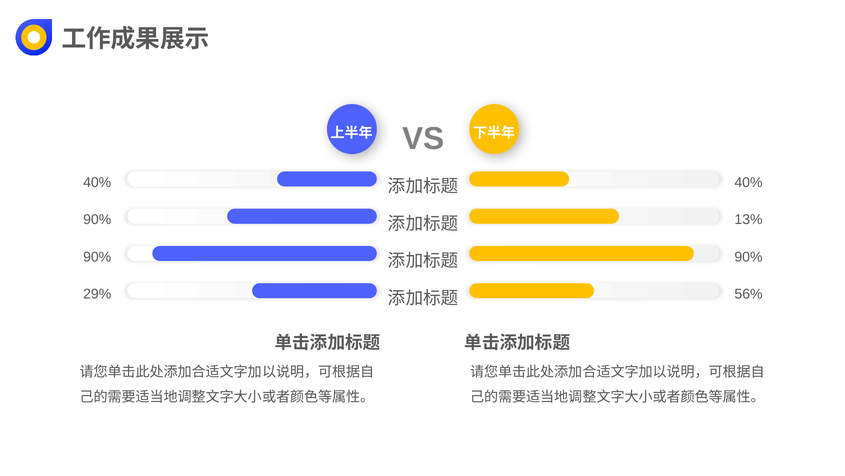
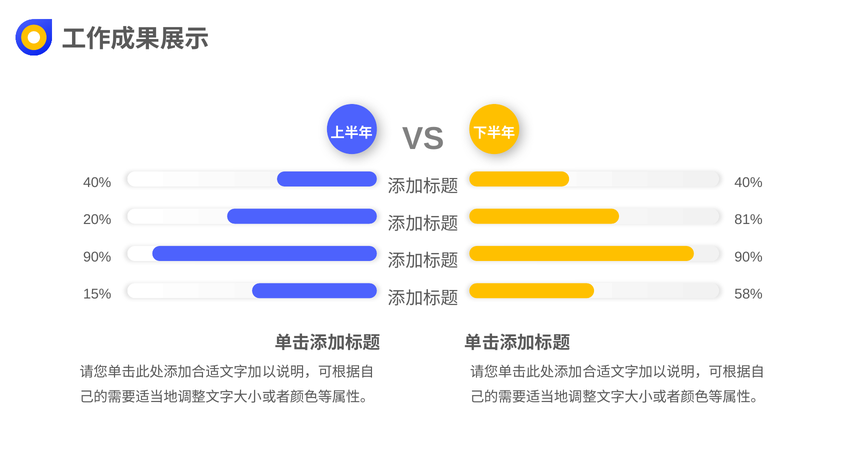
90% at (97, 220): 90% -> 20%
13%: 13% -> 81%
29%: 29% -> 15%
56%: 56% -> 58%
